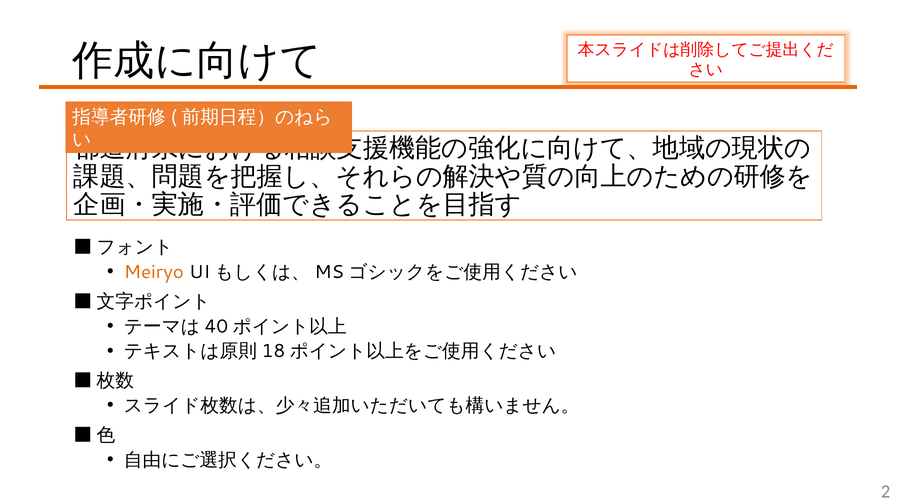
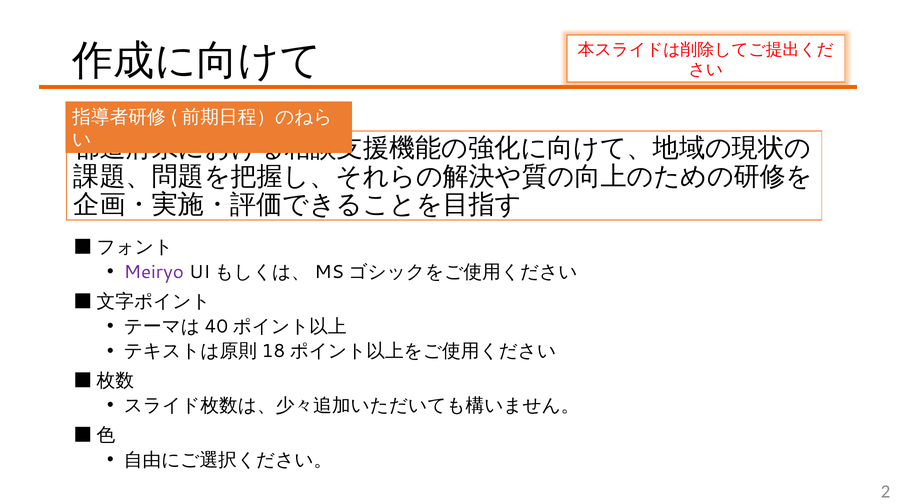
Meiryo colour: orange -> purple
